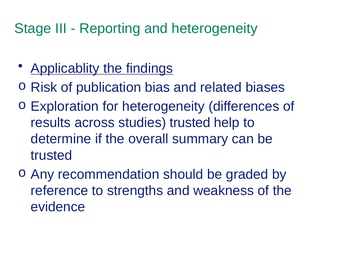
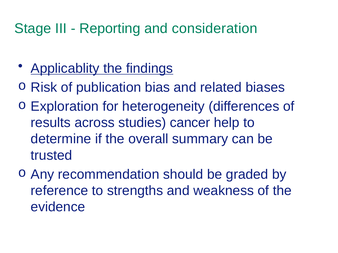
and heterogeneity: heterogeneity -> consideration
studies trusted: trusted -> cancer
